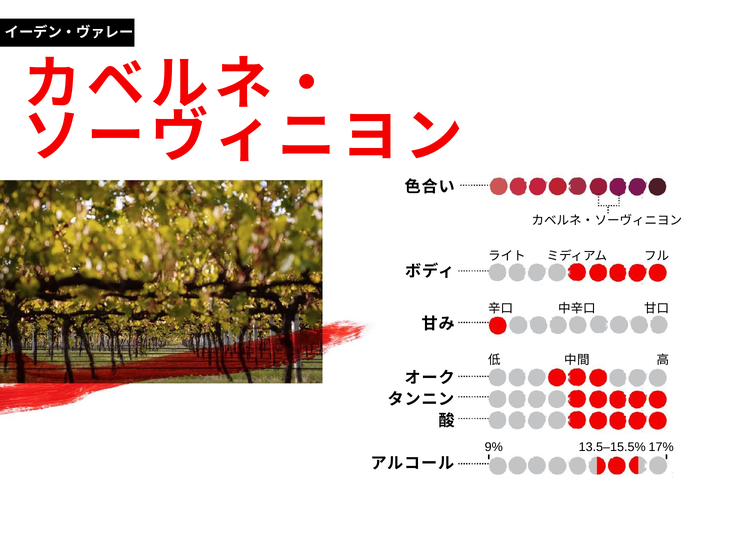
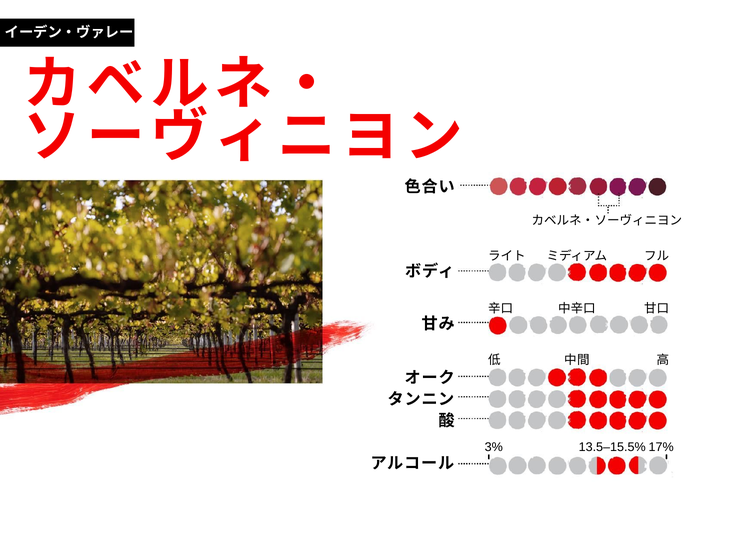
9%: 9% -> 3%
